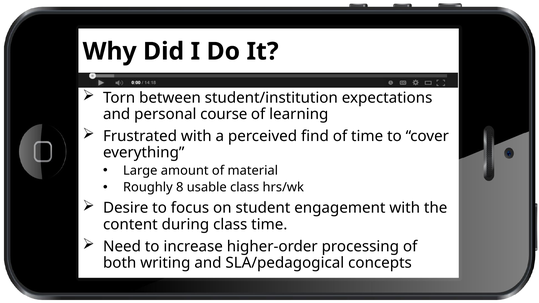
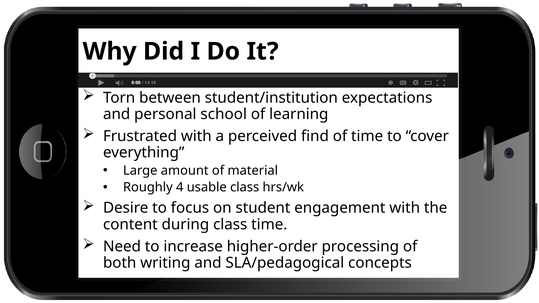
course: course -> school
8: 8 -> 4
